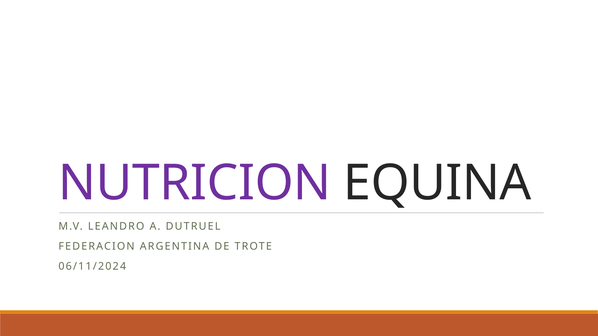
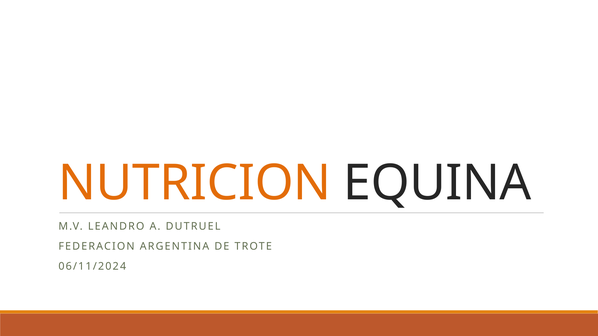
NUTRICION colour: purple -> orange
